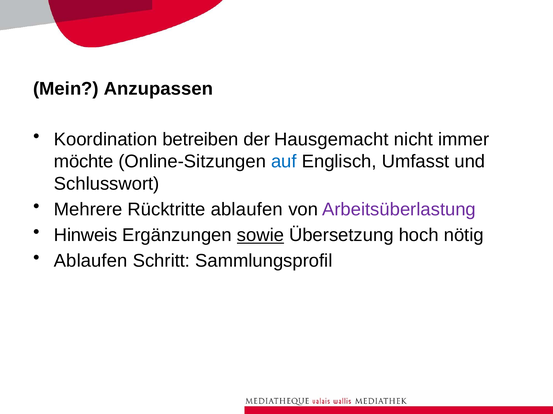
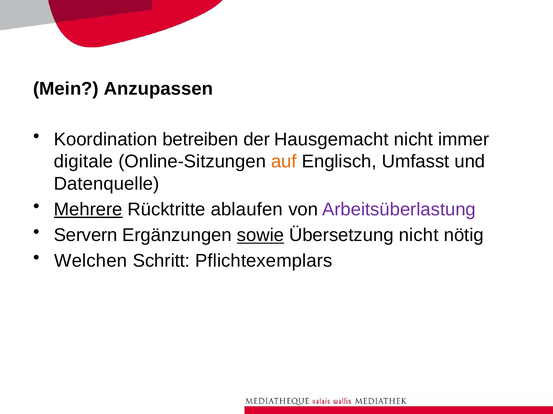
möchte: möchte -> digitale
auf colour: blue -> orange
Schlusswort: Schlusswort -> Datenquelle
Mehrere underline: none -> present
Hinweis: Hinweis -> Servern
Übersetzung hoch: hoch -> nicht
Ablaufen at (91, 261): Ablaufen -> Welchen
Sammlungsprofil: Sammlungsprofil -> Pflichtexemplars
